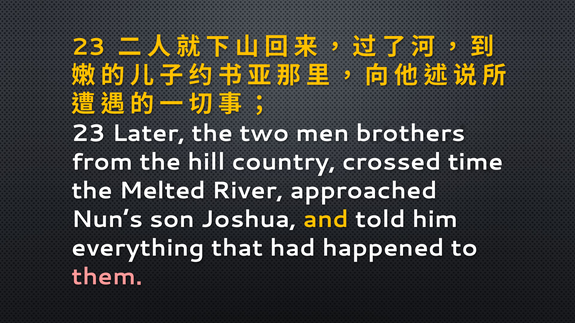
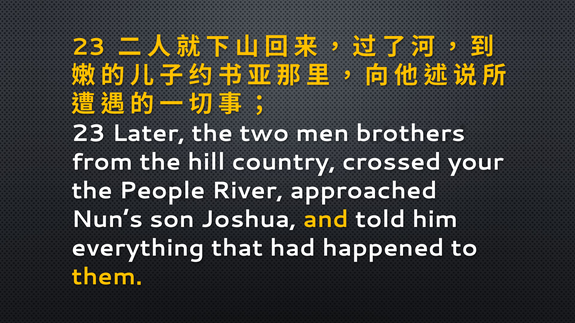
time: time -> your
Melted: Melted -> People
them colour: pink -> yellow
